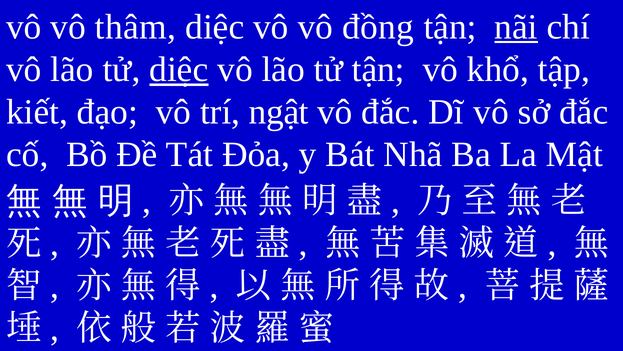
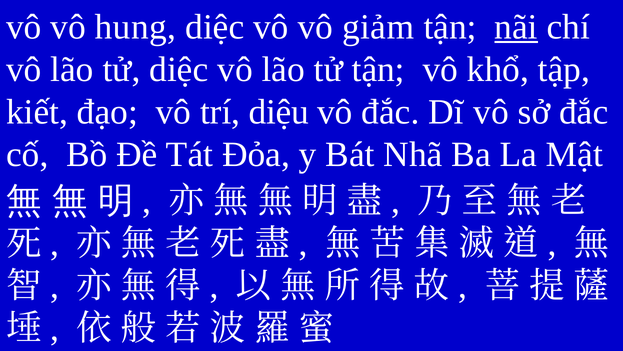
thâm: thâm -> hung
đồng: đồng -> giảm
diệc at (179, 69) underline: present -> none
ngật: ngật -> diệu
